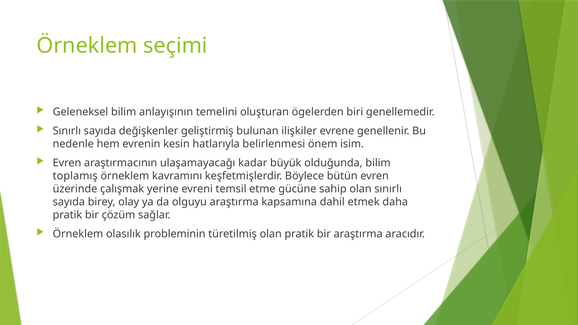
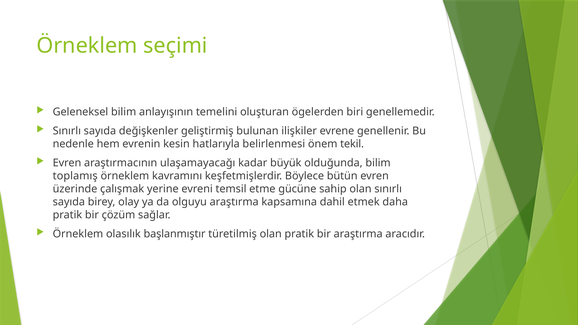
isim: isim -> tekil
probleminin: probleminin -> başlanmıştır
